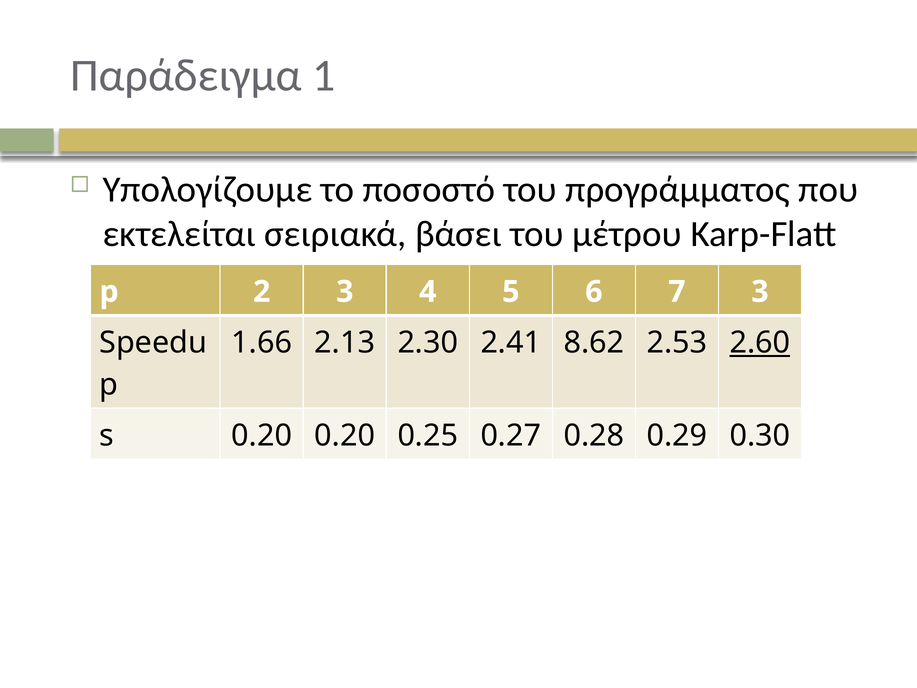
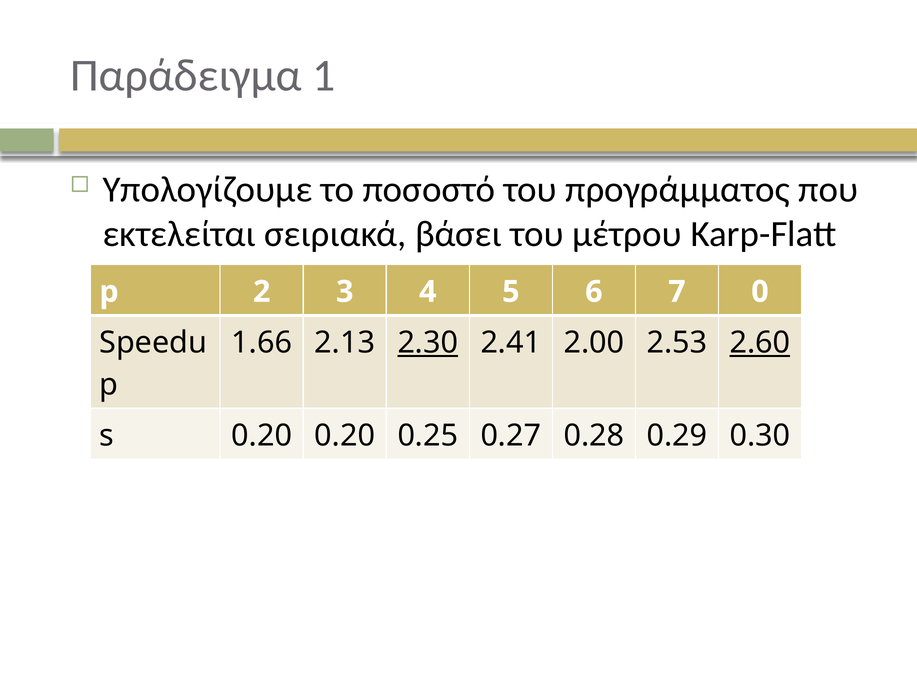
7 3: 3 -> 0
2.30 underline: none -> present
8.62: 8.62 -> 2.00
